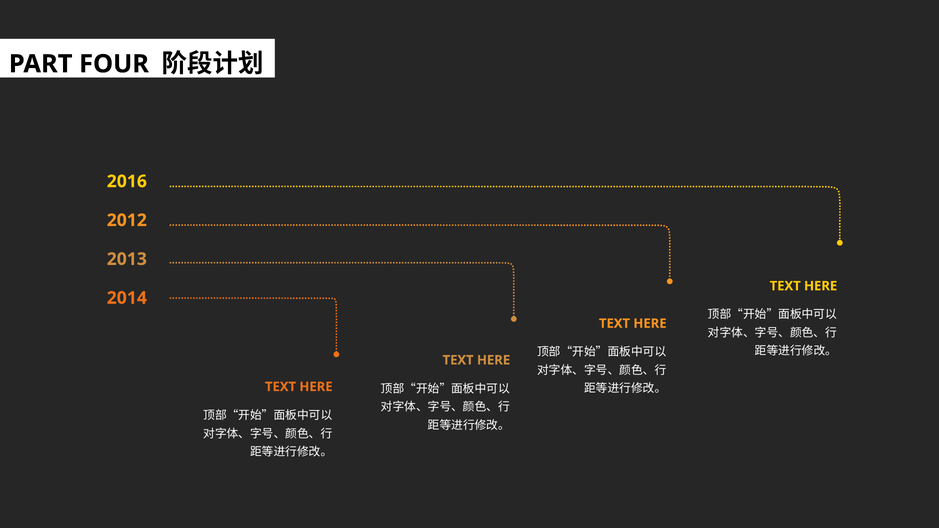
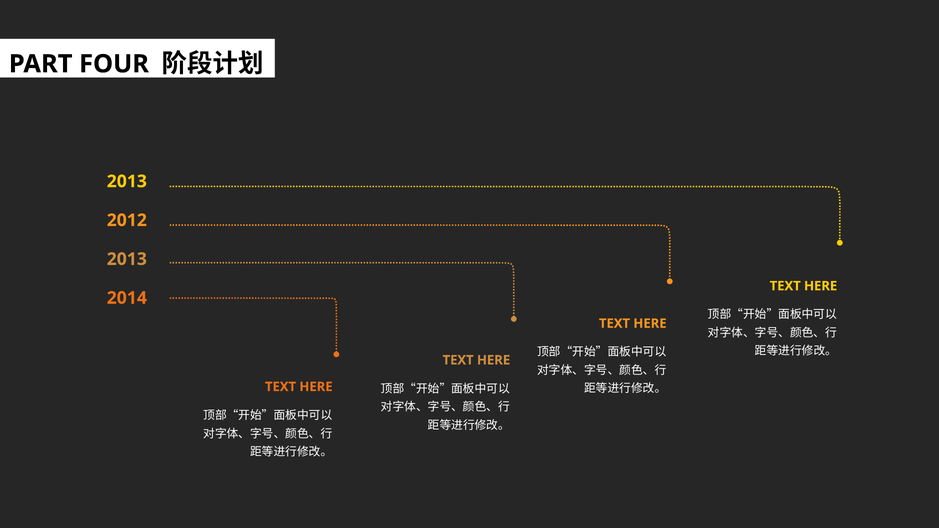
2016 at (127, 181): 2016 -> 2013
